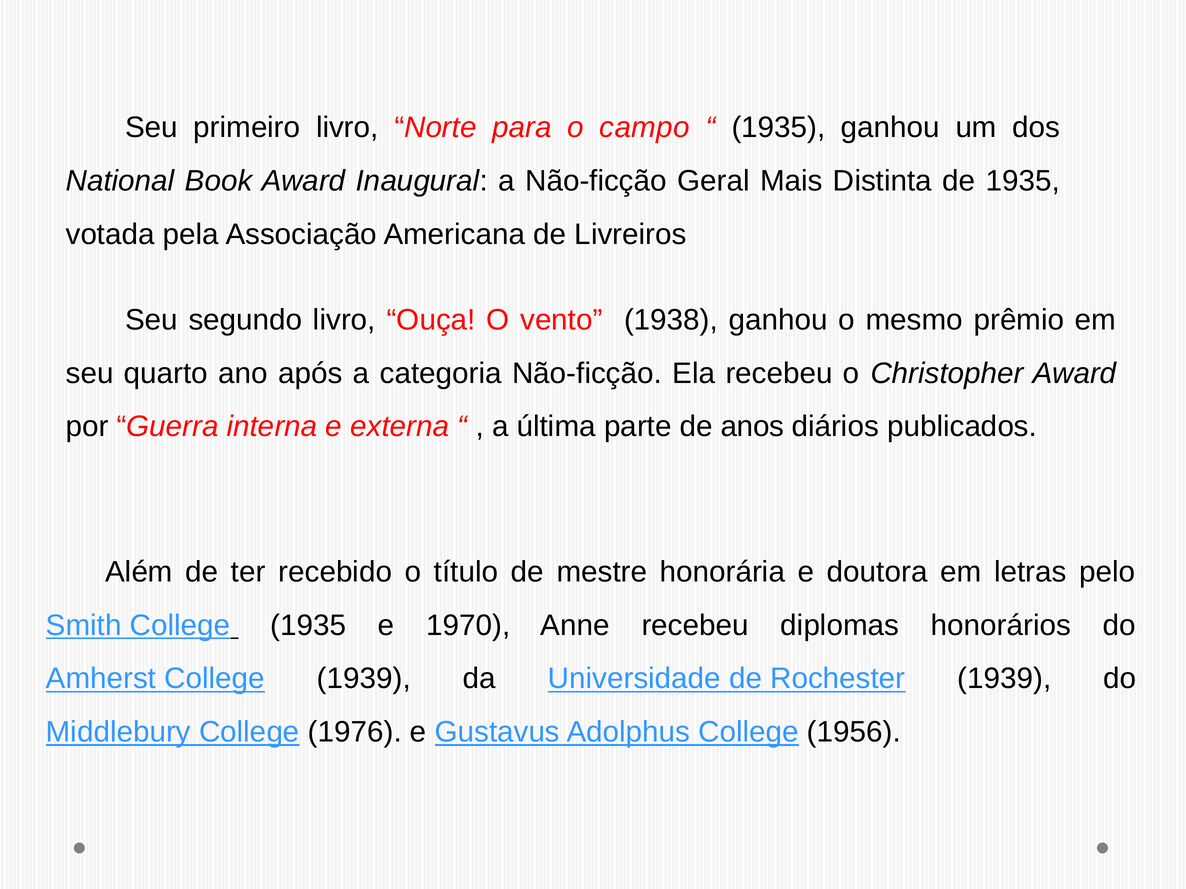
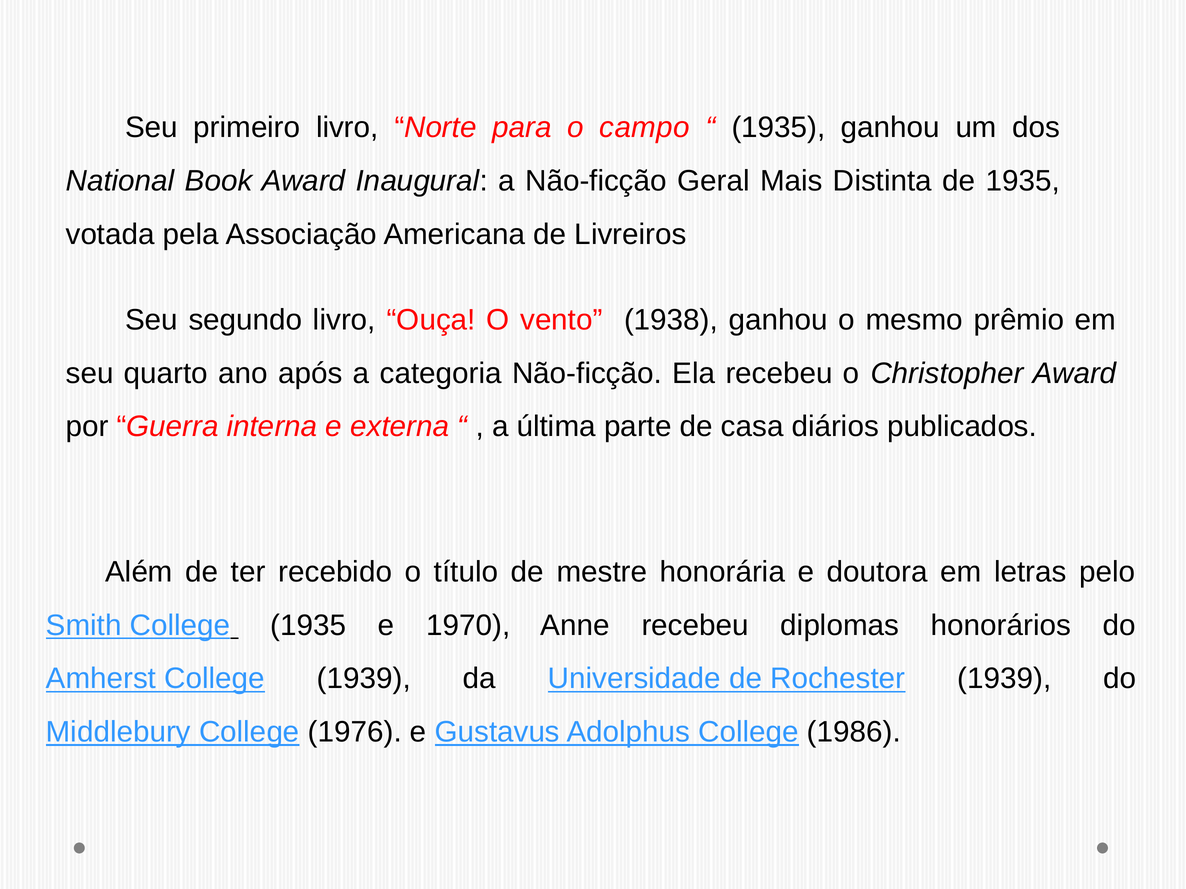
anos: anos -> casa
1956: 1956 -> 1986
